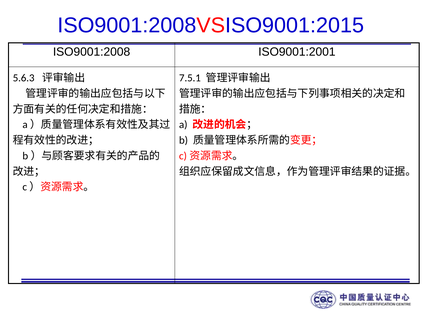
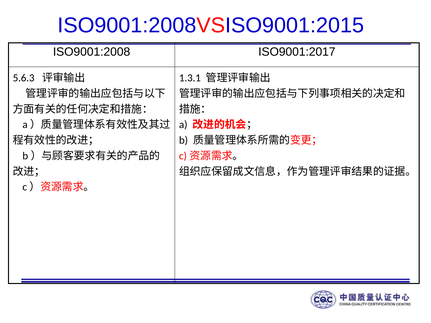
ISO9001:2001: ISO9001:2001 -> ISO9001:2017
7.5.1: 7.5.1 -> 1.3.1
